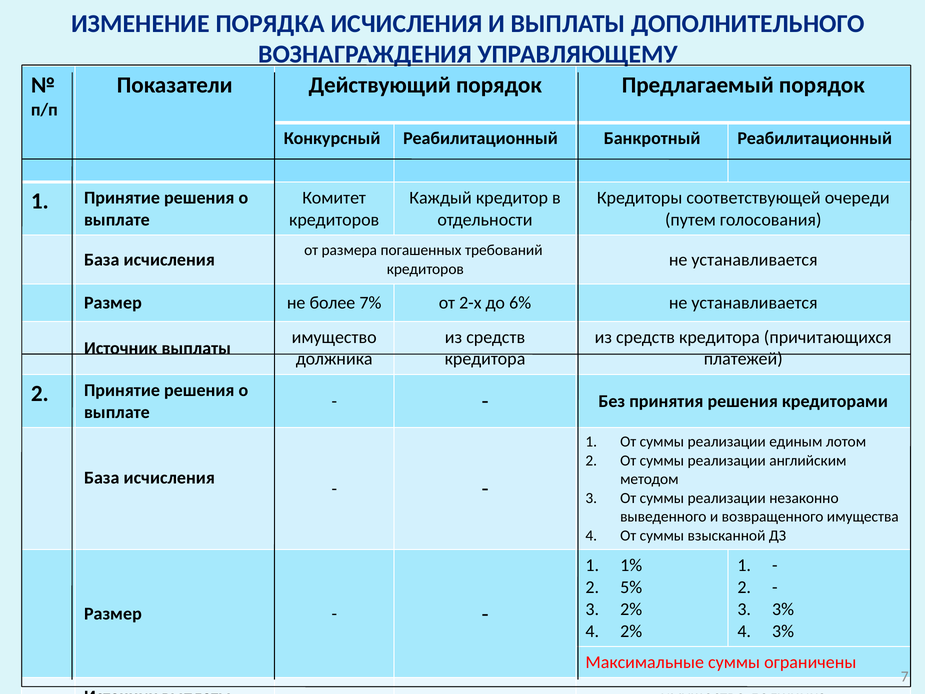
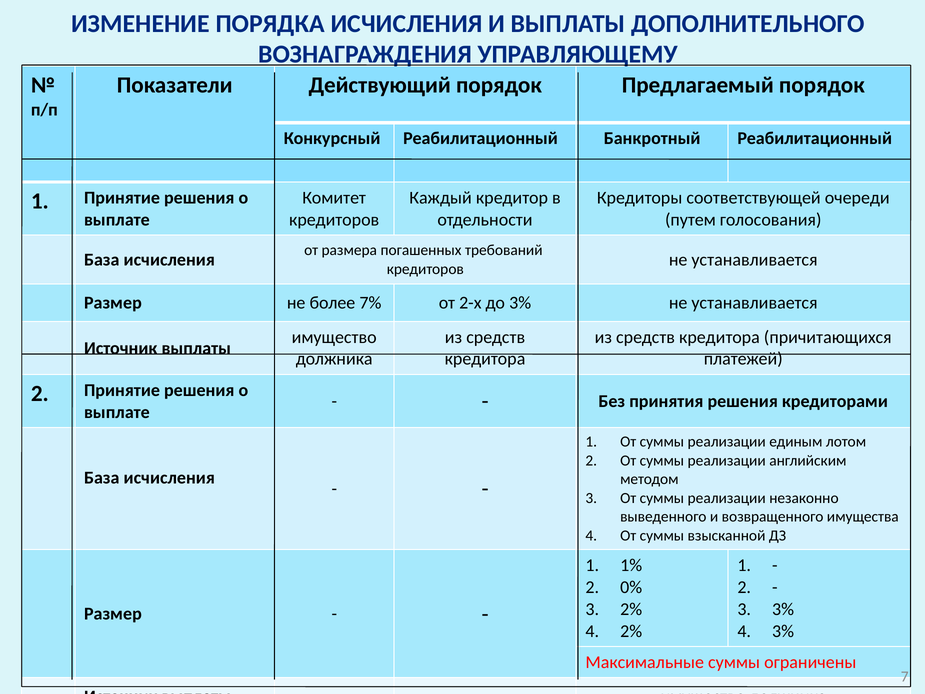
до 6%: 6% -> 3%
5%: 5% -> 0%
